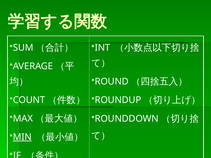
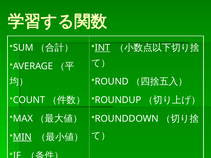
INT underline: none -> present
